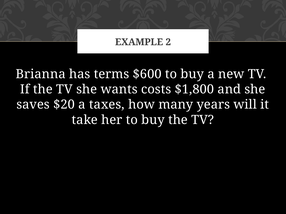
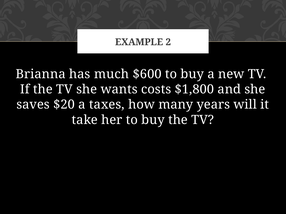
terms: terms -> much
